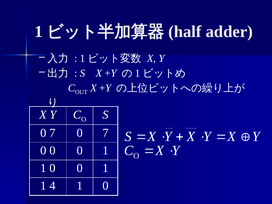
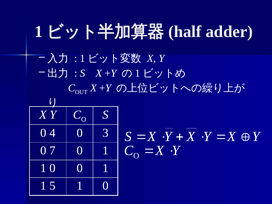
7 at (52, 133): 7 -> 4
7 at (105, 133): 7 -> 3
0 at (52, 150): 0 -> 7
4: 4 -> 5
